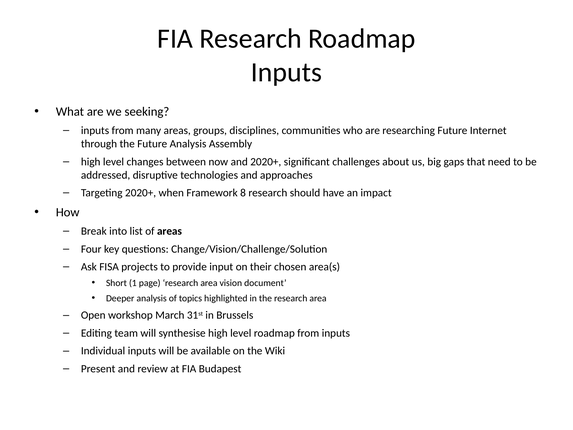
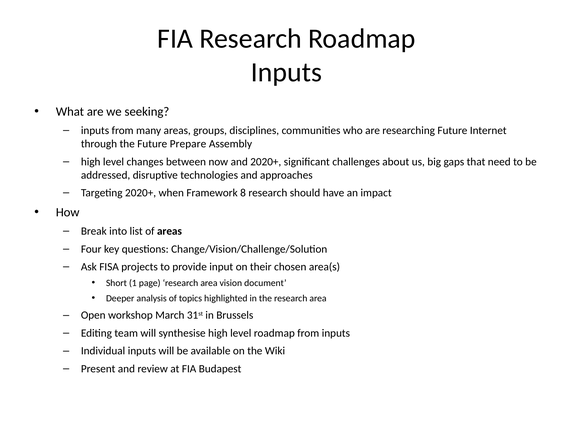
Future Analysis: Analysis -> Prepare
